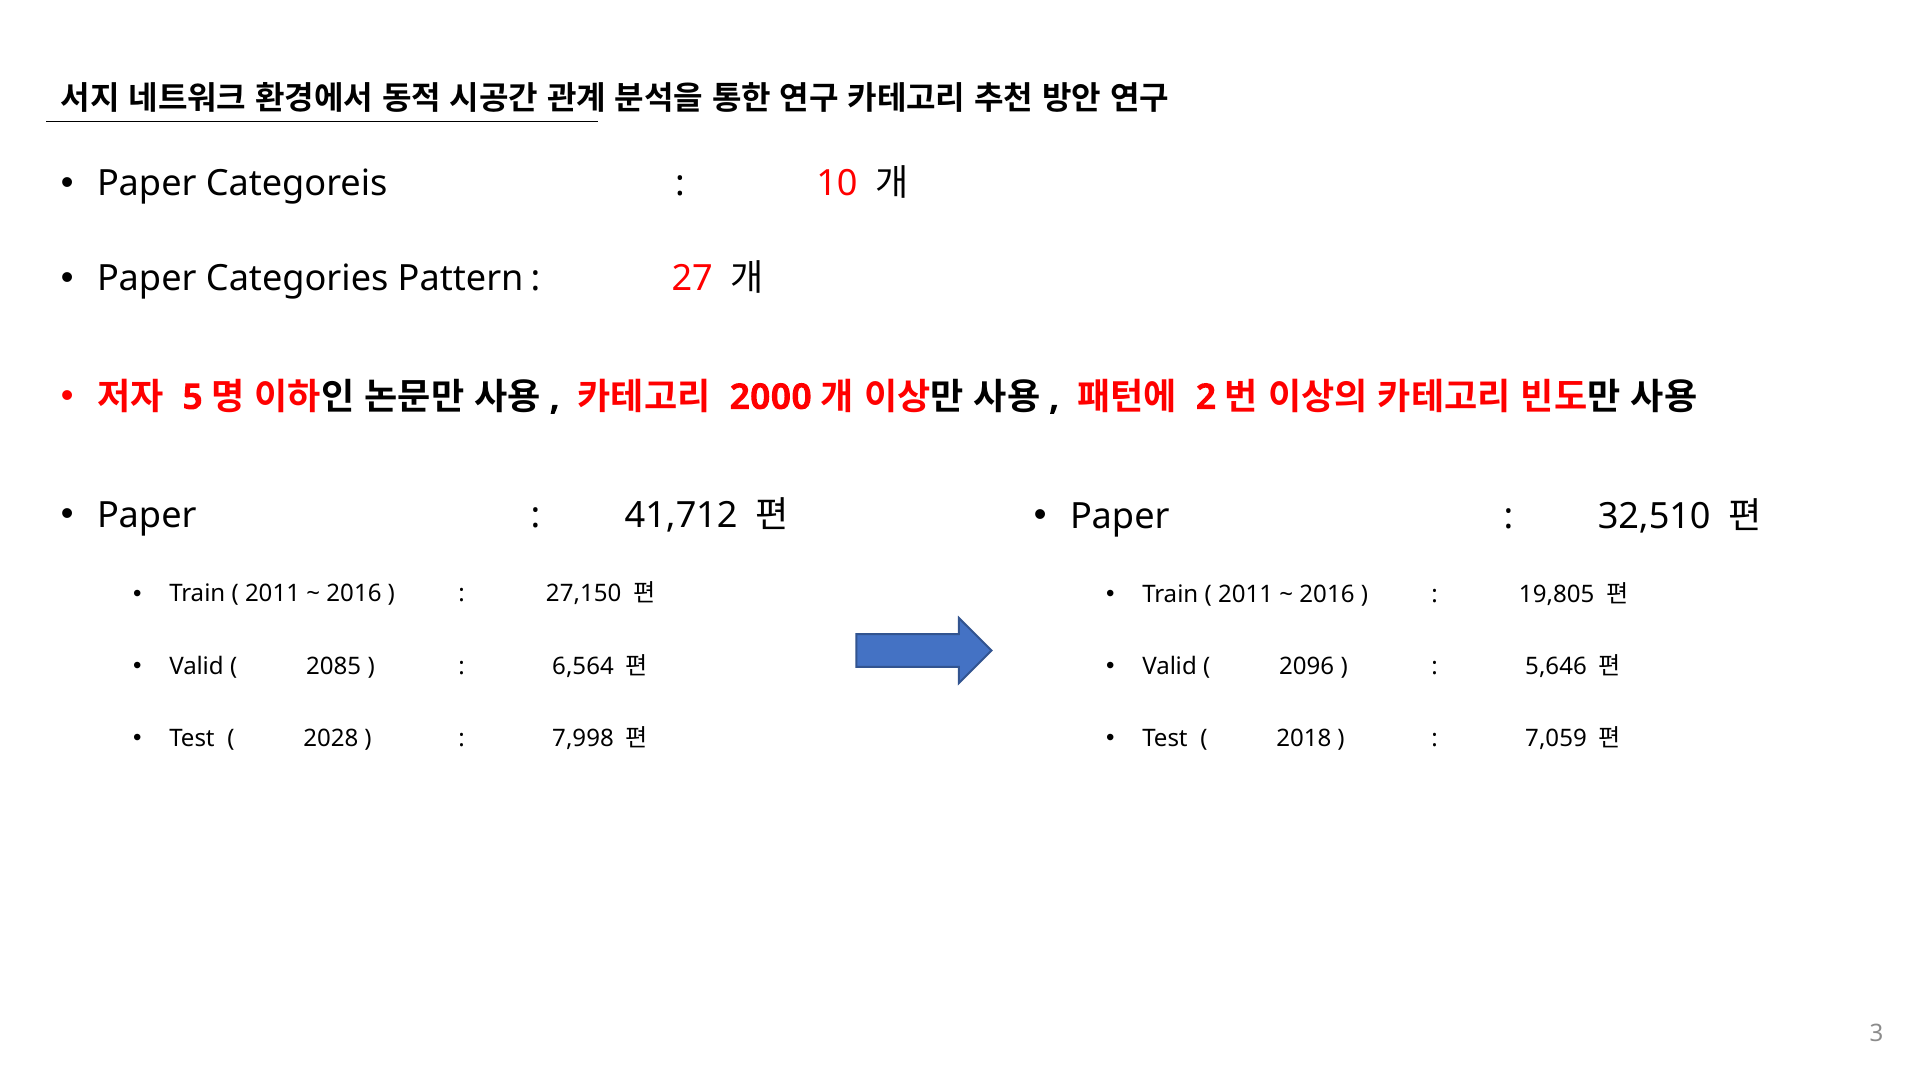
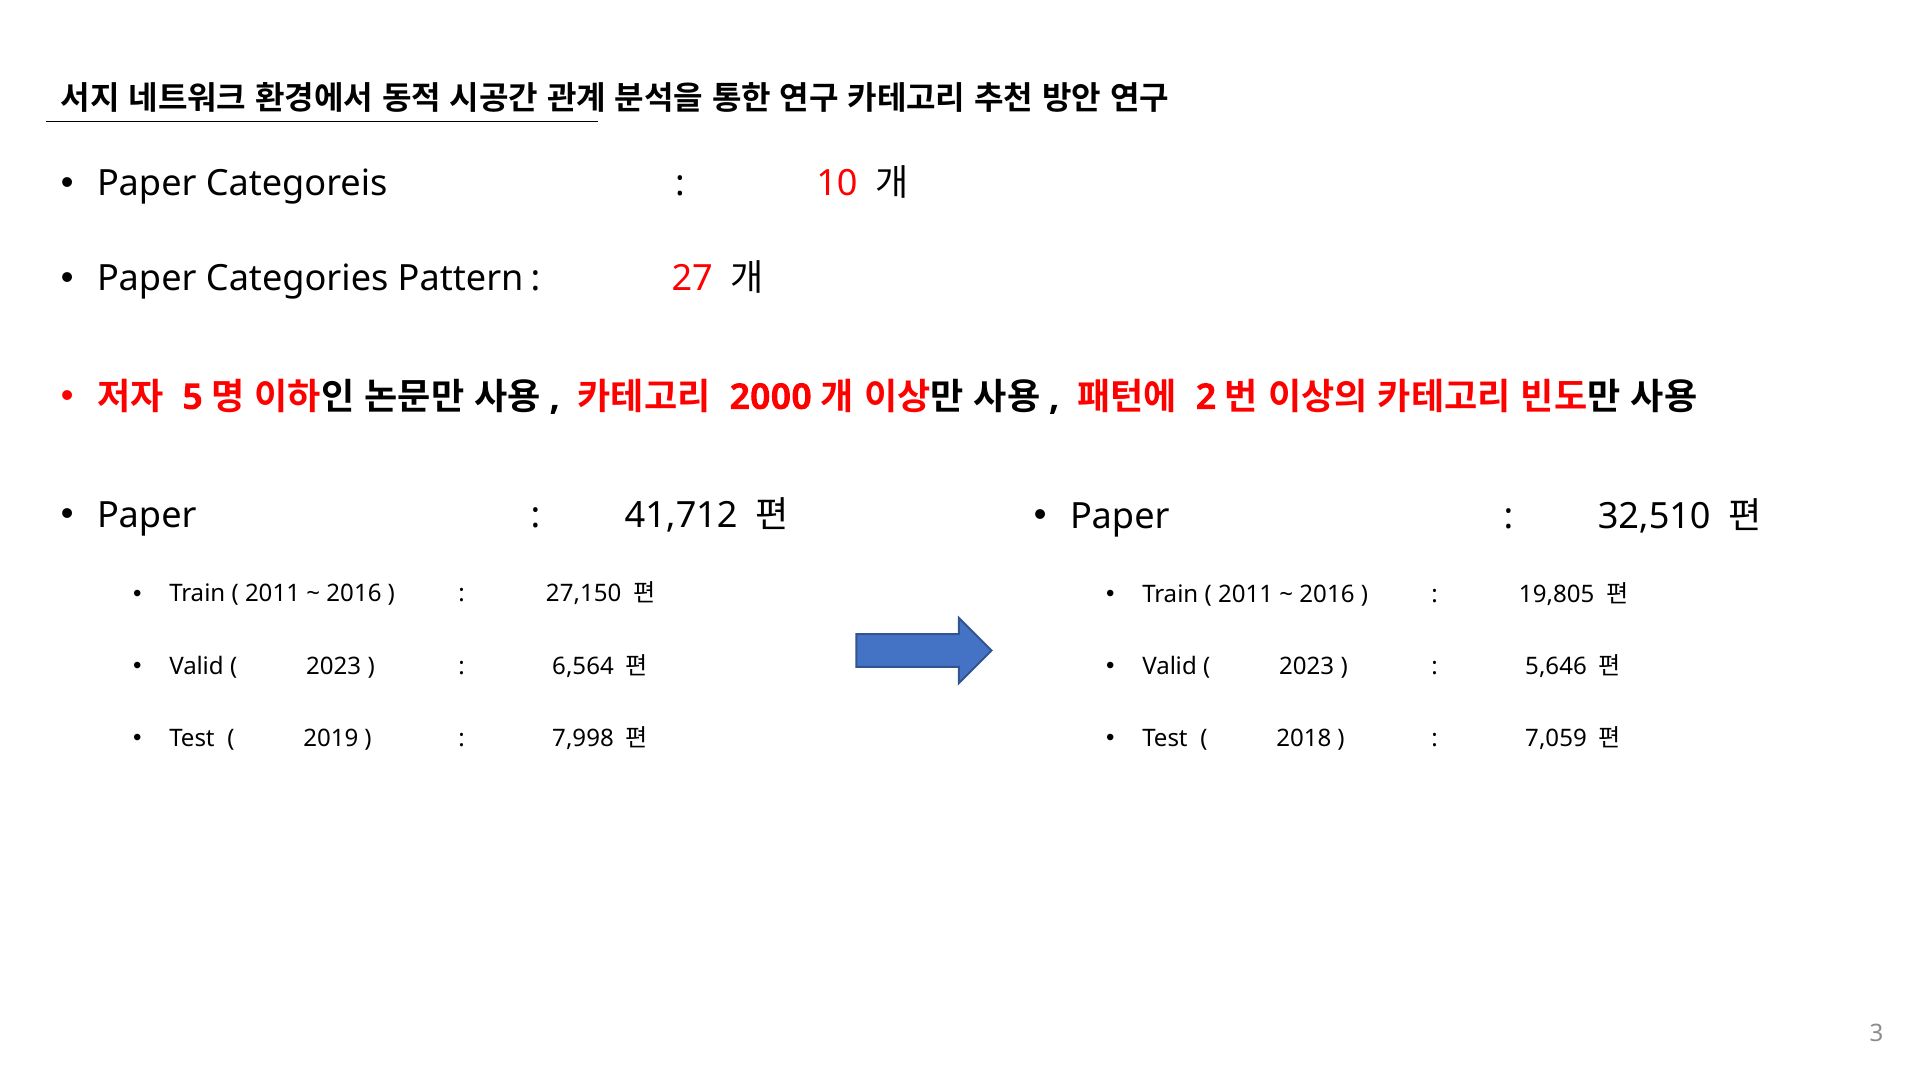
2085 at (334, 666): 2085 -> 2023
2096 at (1307, 667): 2096 -> 2023
2028: 2028 -> 2019
